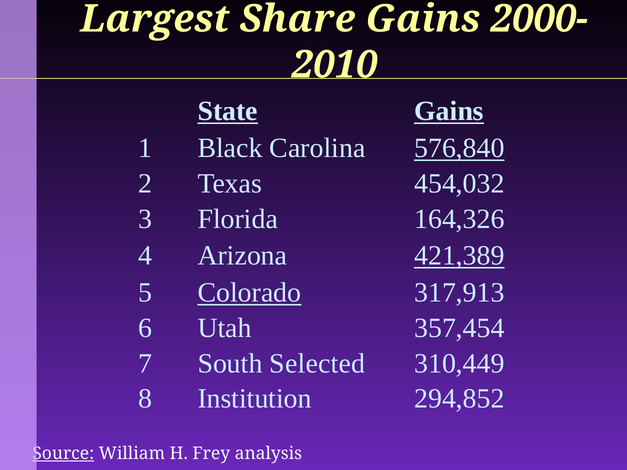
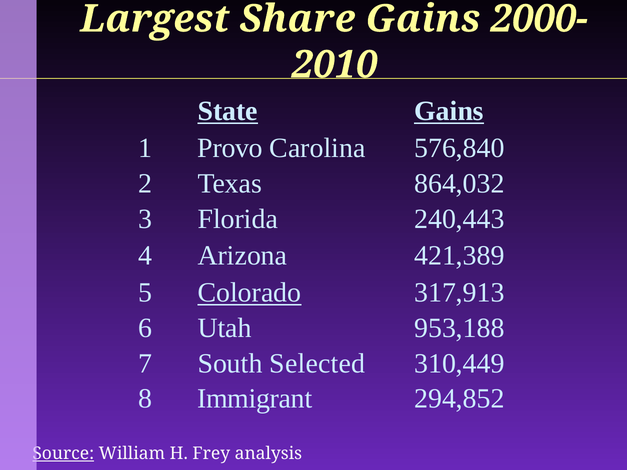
Black: Black -> Provo
576,840 underline: present -> none
454,032: 454,032 -> 864,032
164,326: 164,326 -> 240,443
421,389 underline: present -> none
357,454: 357,454 -> 953,188
Institution: Institution -> Immigrant
